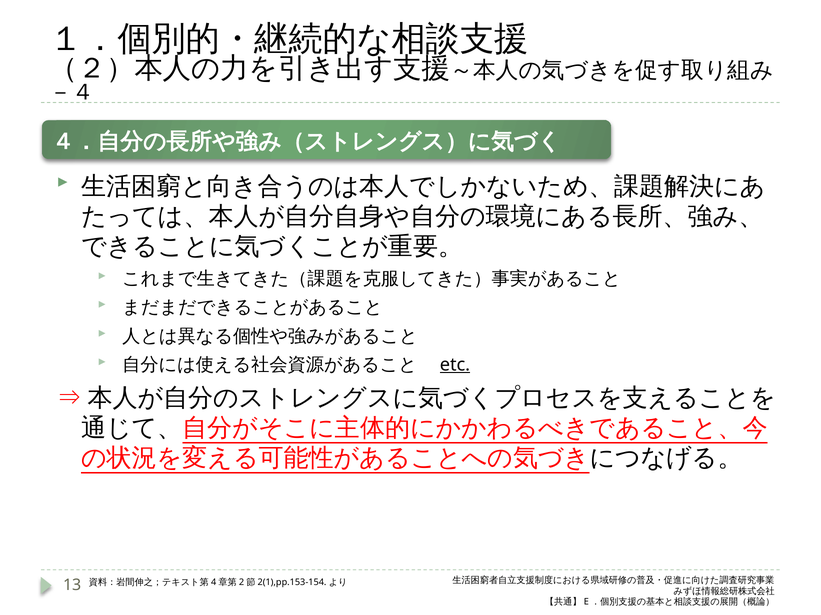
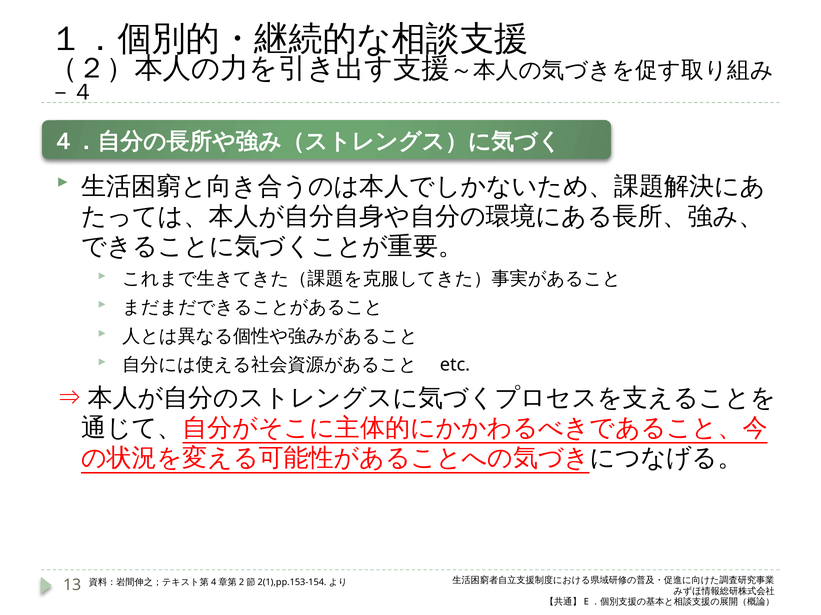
etc underline: present -> none
